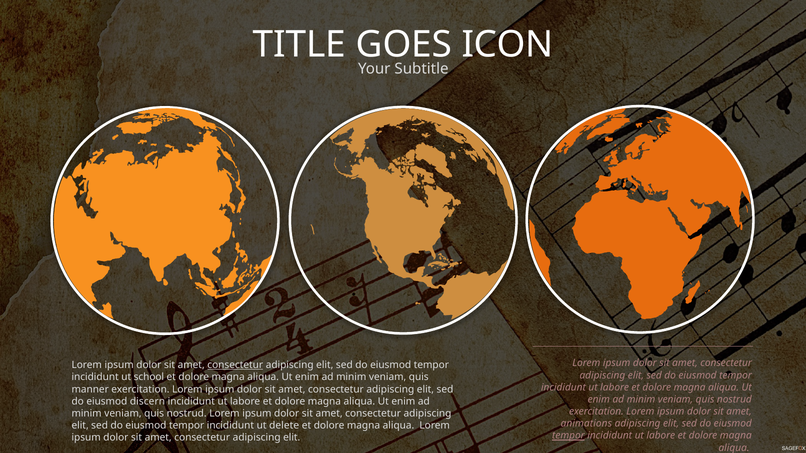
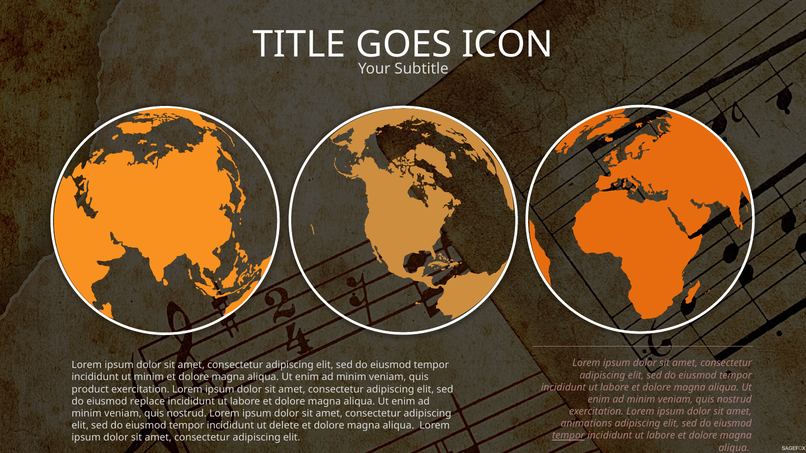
consectetur at (235, 365) underline: present -> none
ut school: school -> minim
manner: manner -> product
discern: discern -> replace
